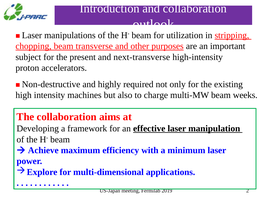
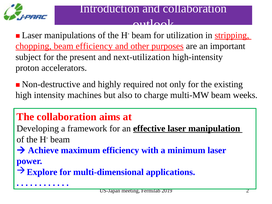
beam transverse: transverse -> efficiency
next-transverse: next-transverse -> next-utilization
